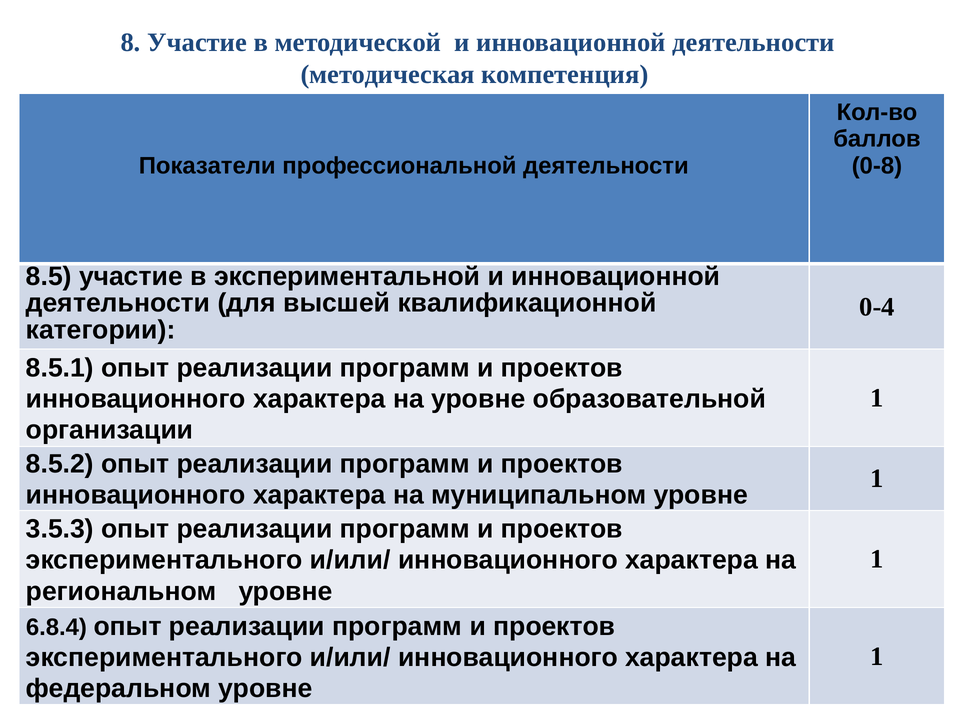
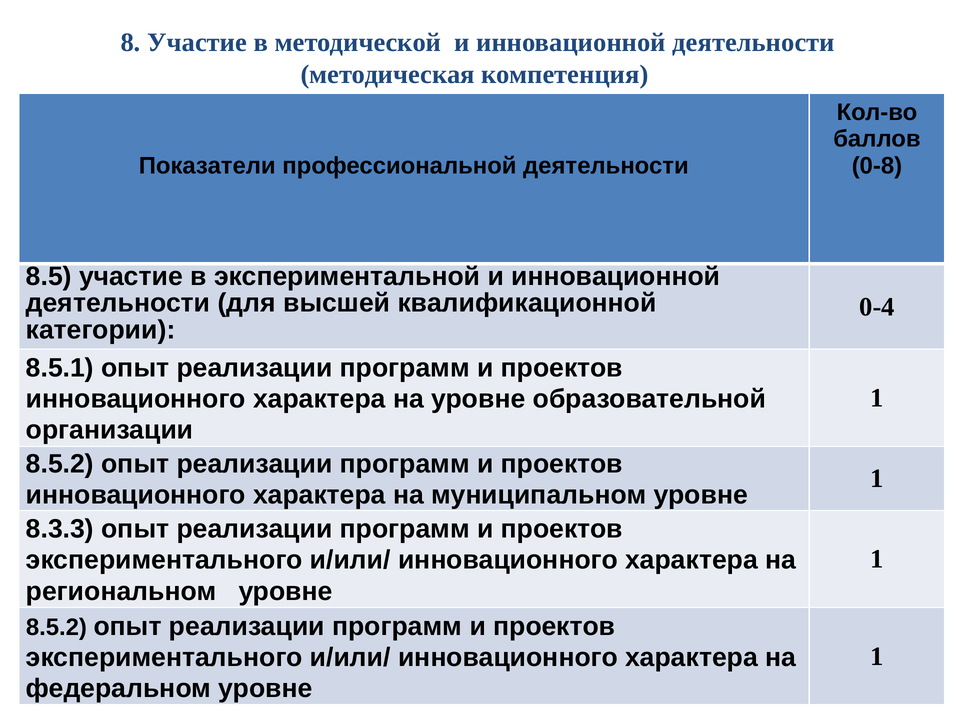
3.5.3: 3.5.3 -> 8.3.3
6.8.4 at (56, 627): 6.8.4 -> 8.5.2
